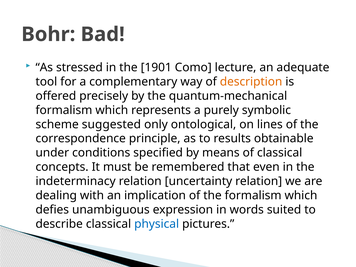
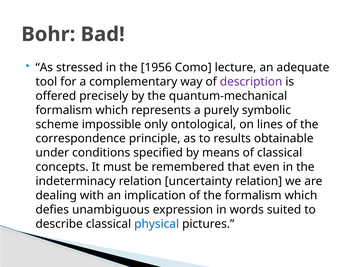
1901: 1901 -> 1956
description colour: orange -> purple
suggested: suggested -> impossible
